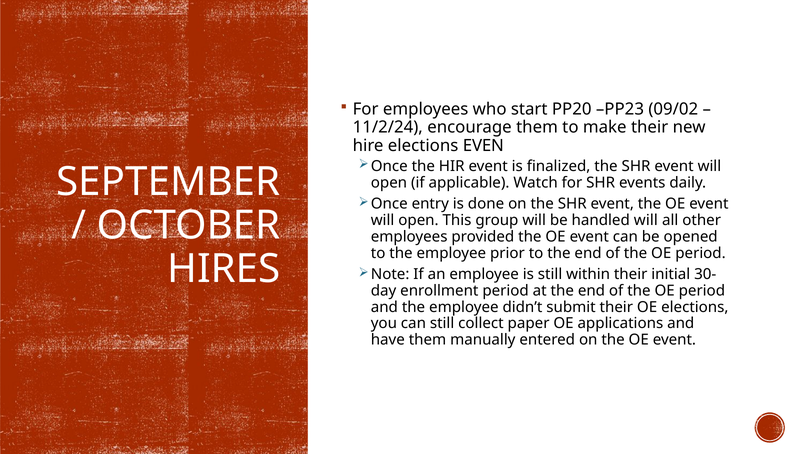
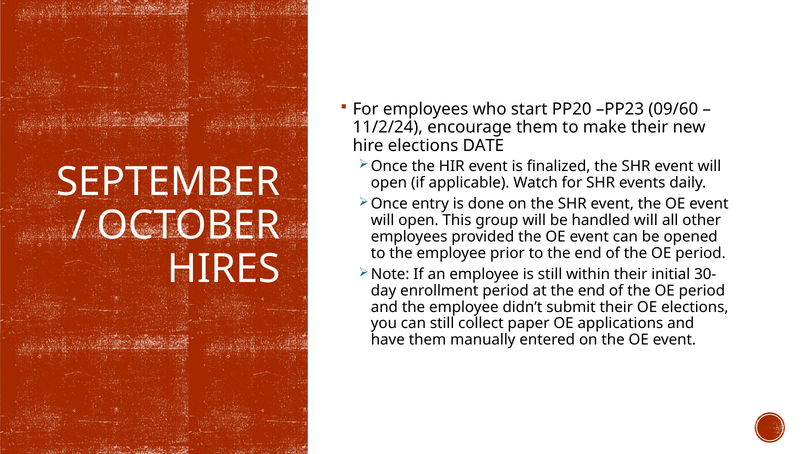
09/02: 09/02 -> 09/60
EVEN: EVEN -> DATE
